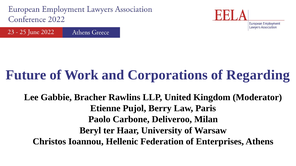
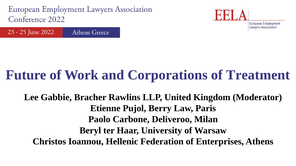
Regarding: Regarding -> Treatment
